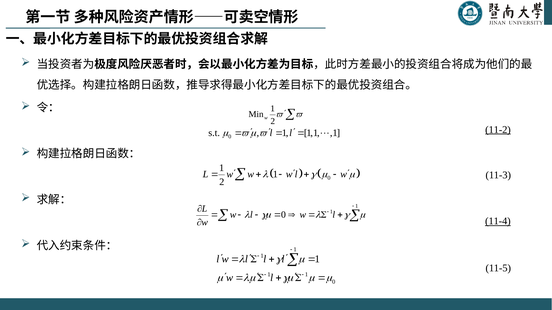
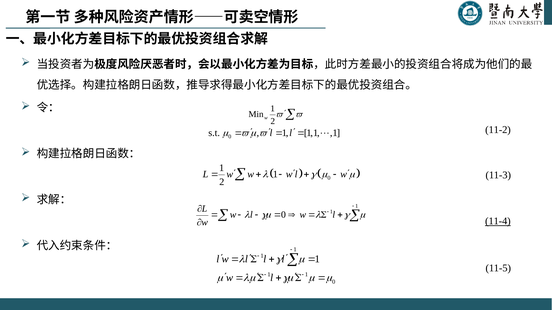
11-2 underline: present -> none
